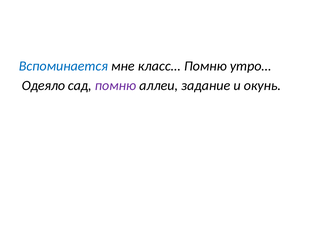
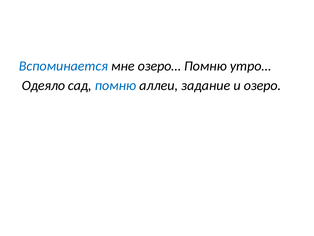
класс…: класс… -> озеро…
помню at (115, 85) colour: purple -> blue
окунь: окунь -> озеро
